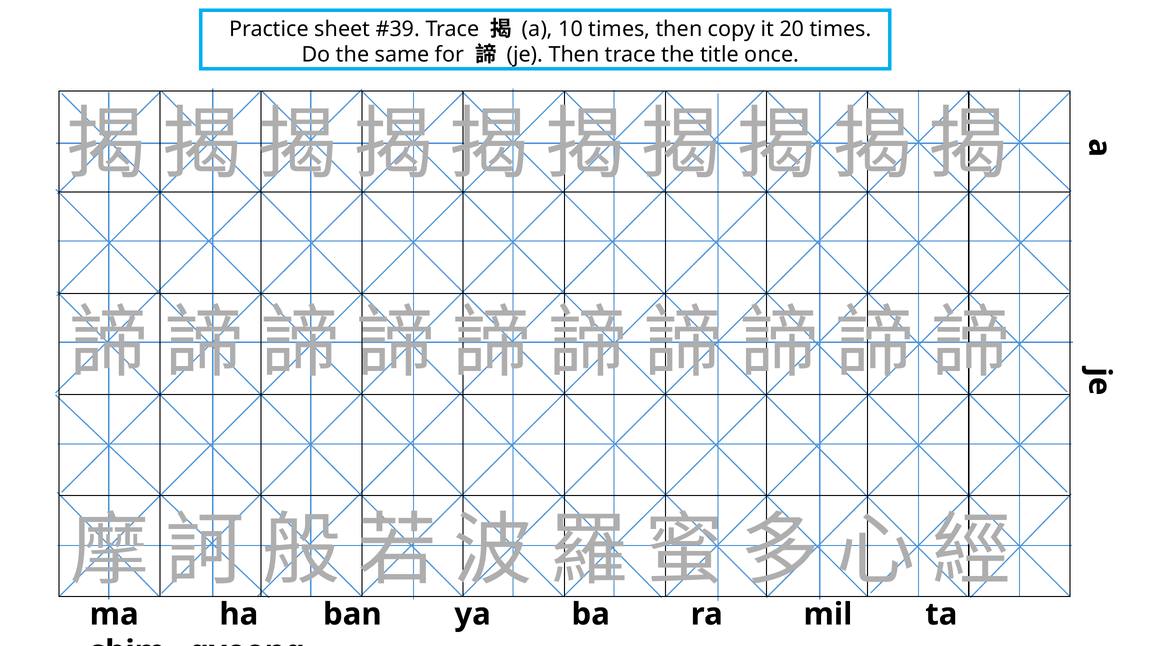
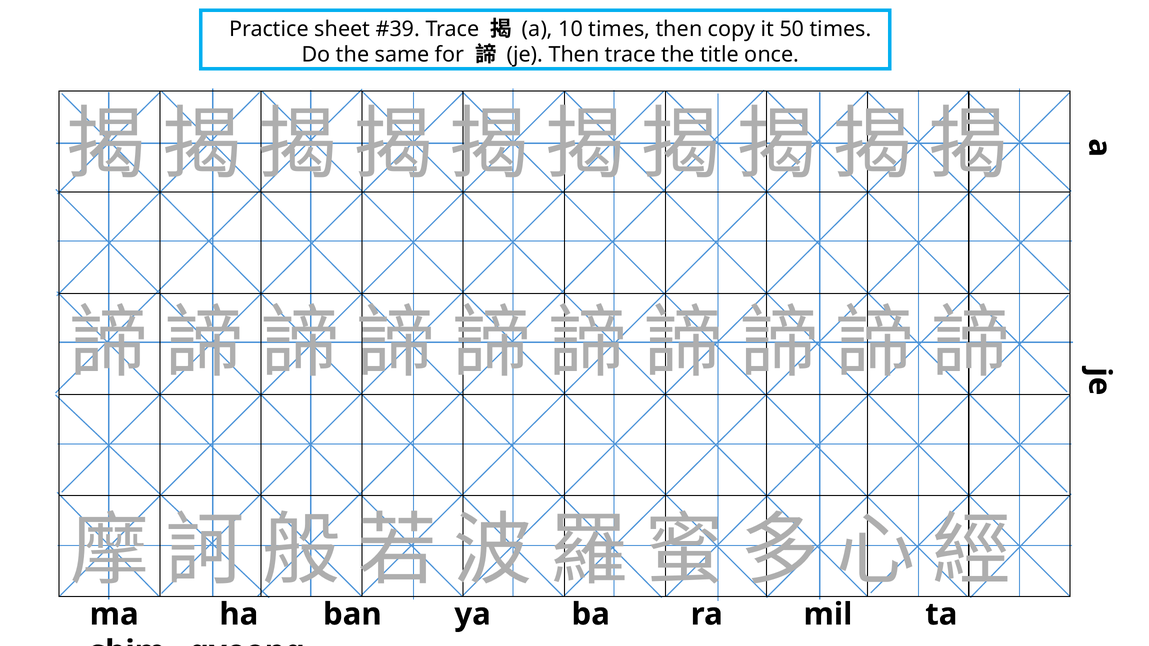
20: 20 -> 50
